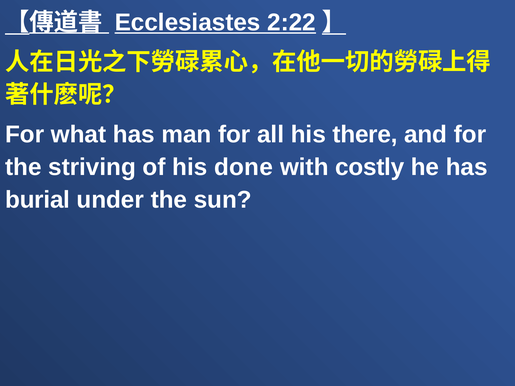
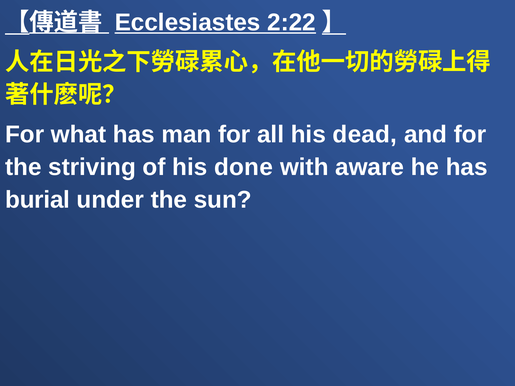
there: there -> dead
costly: costly -> aware
